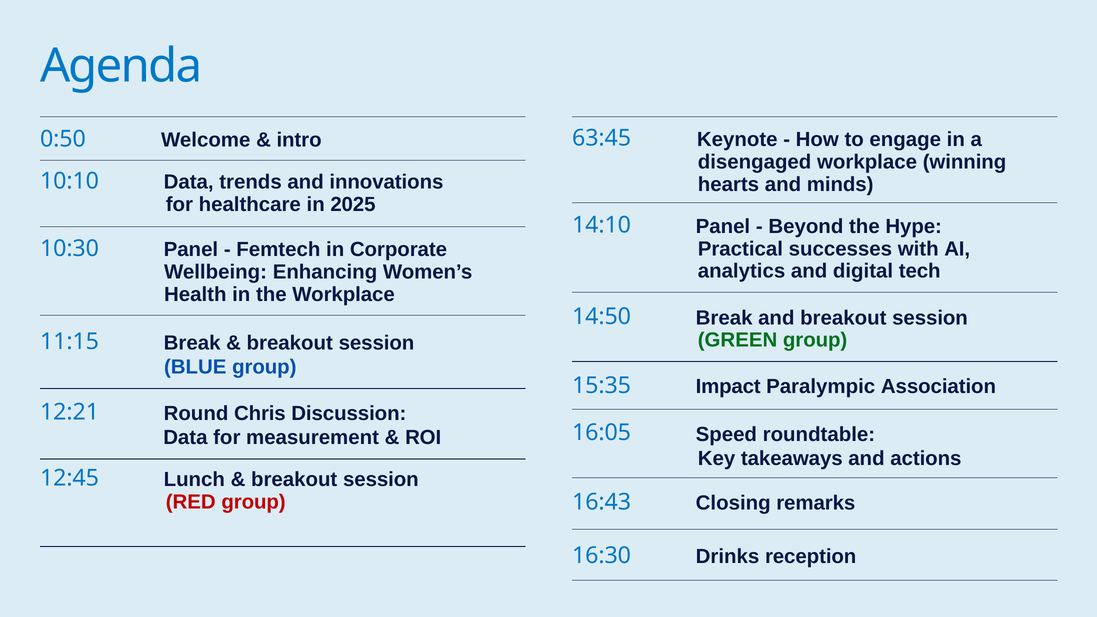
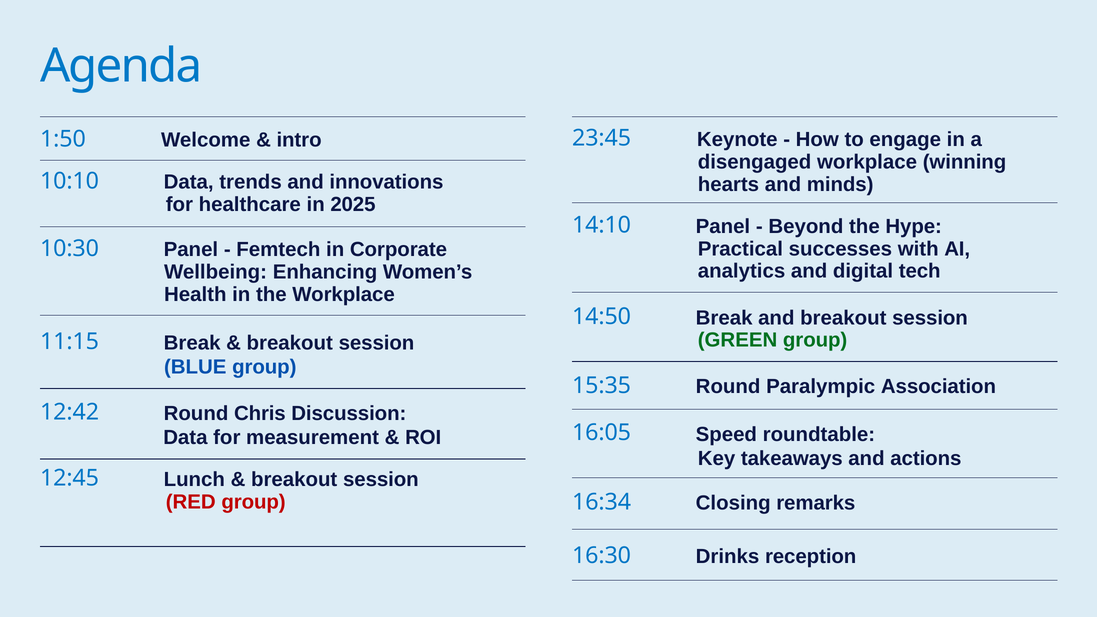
63:45: 63:45 -> 23:45
0:50: 0:50 -> 1:50
15:35 Impact: Impact -> Round
12:21: 12:21 -> 12:42
16:43: 16:43 -> 16:34
